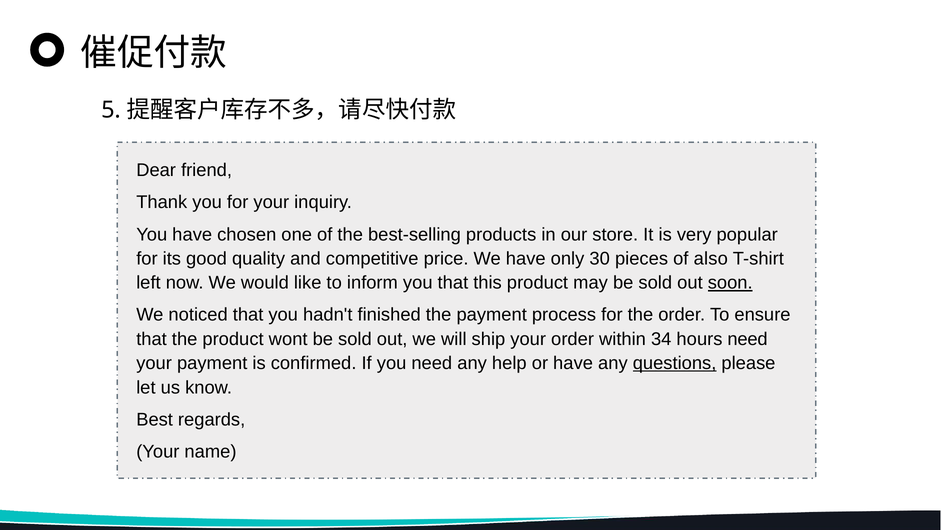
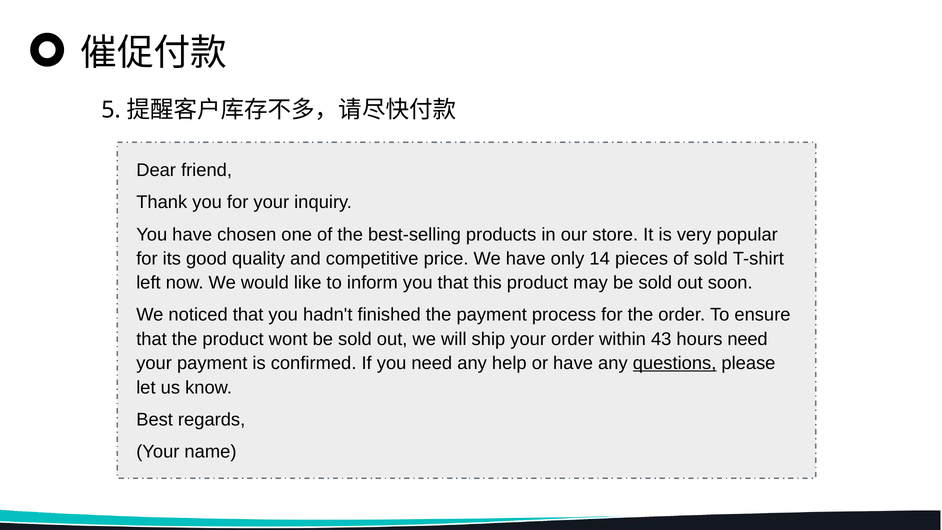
30: 30 -> 14
of also: also -> sold
soon underline: present -> none
34: 34 -> 43
